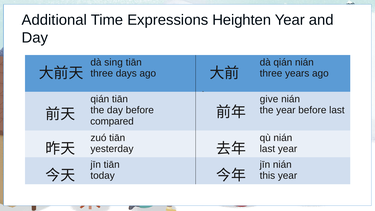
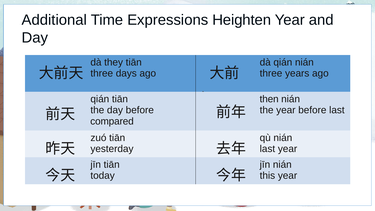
sing: sing -> they
give: give -> then
